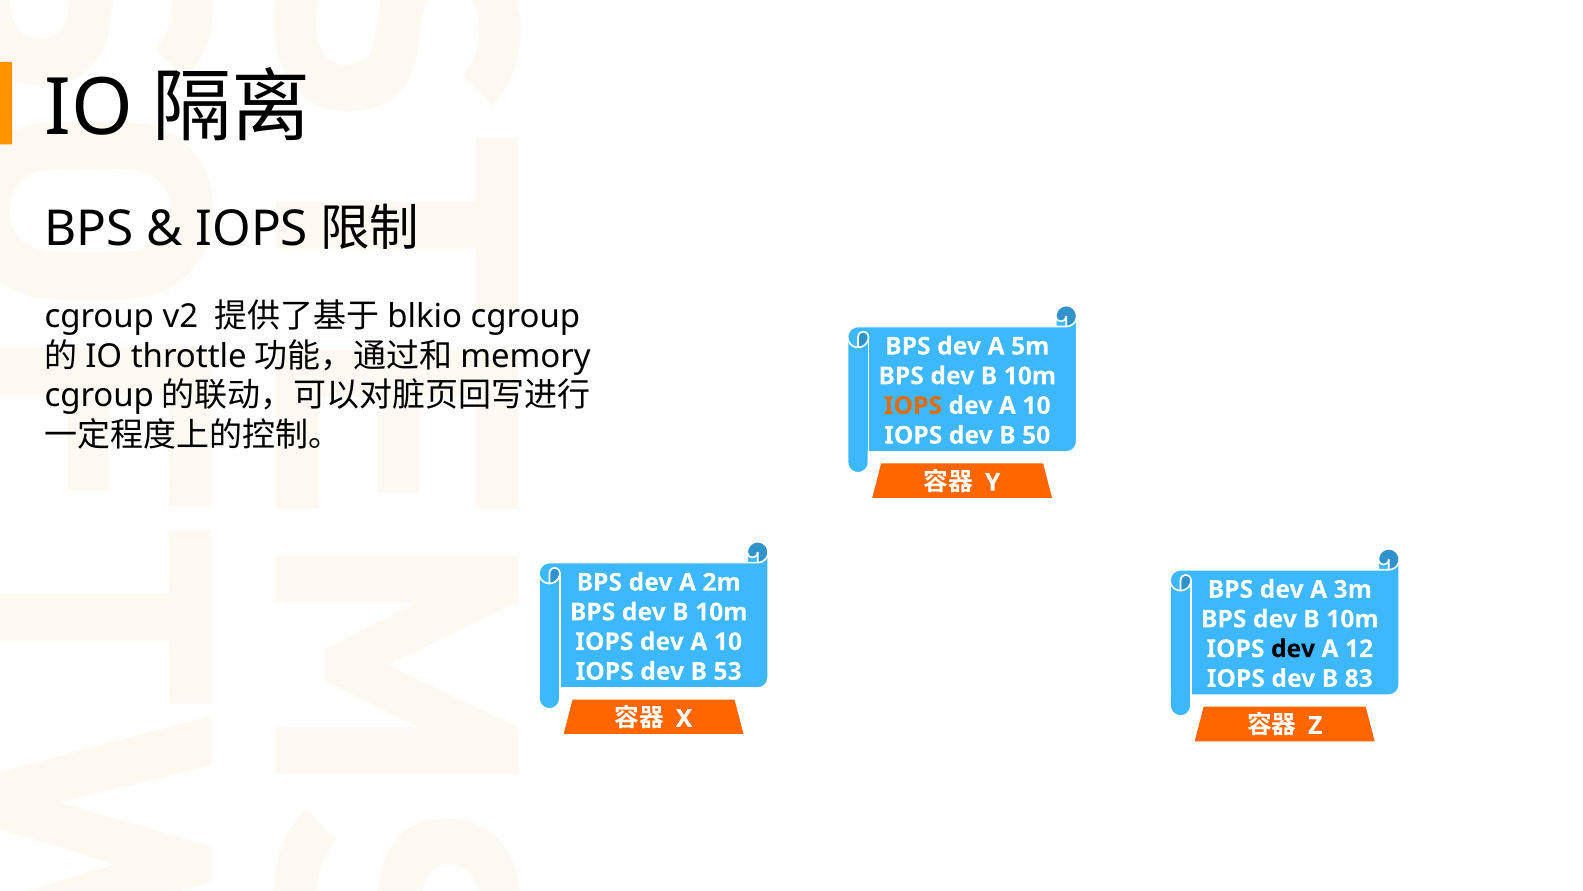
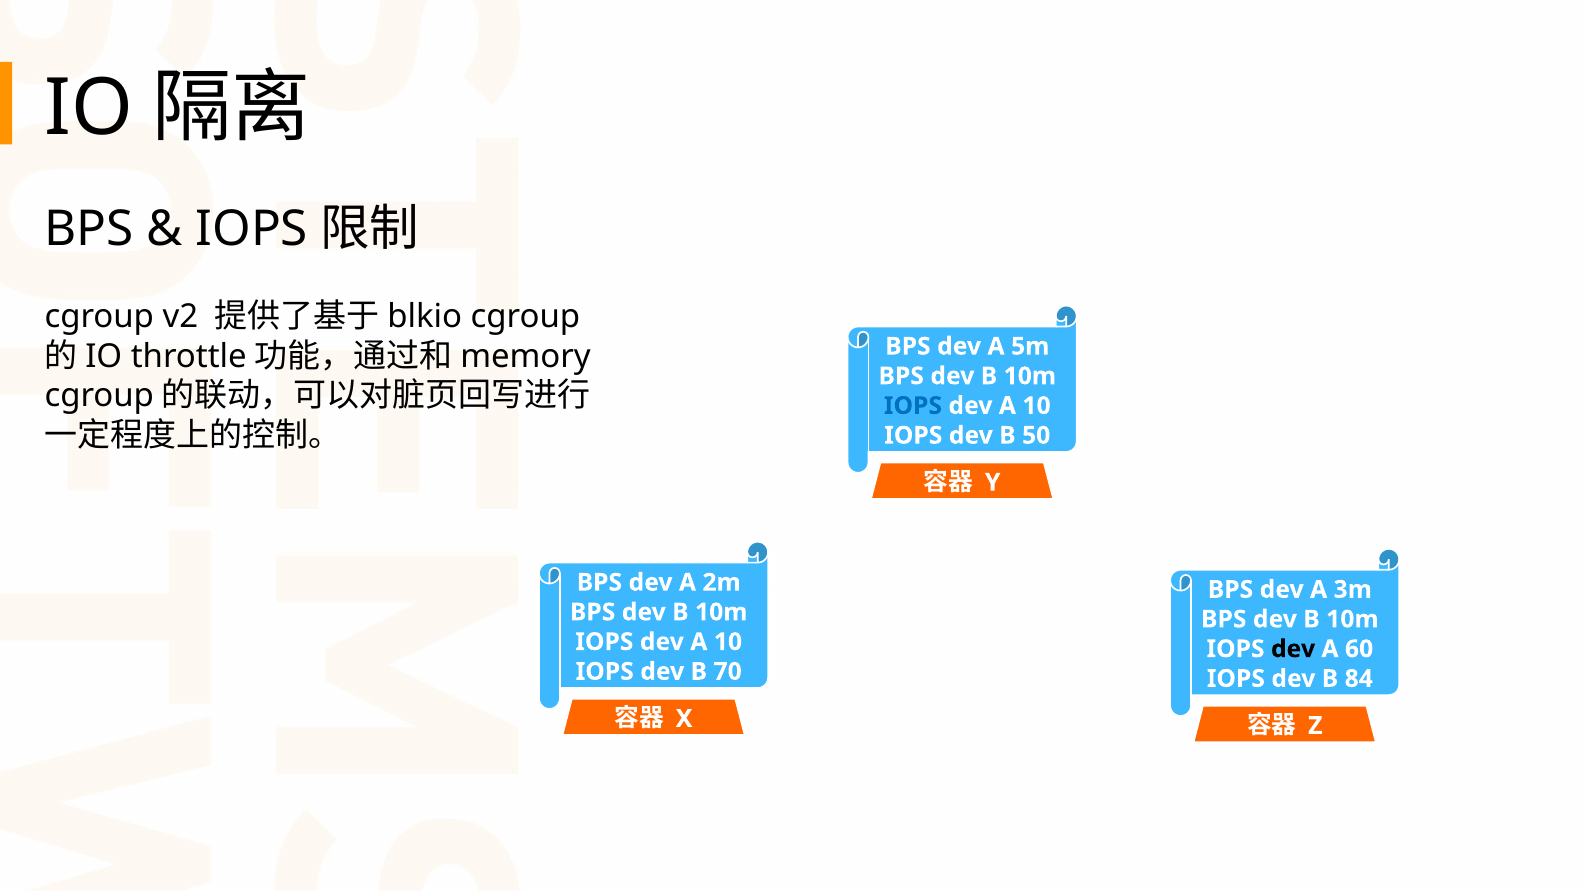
IOPS at (913, 406) colour: orange -> blue
12: 12 -> 60
53: 53 -> 70
83: 83 -> 84
